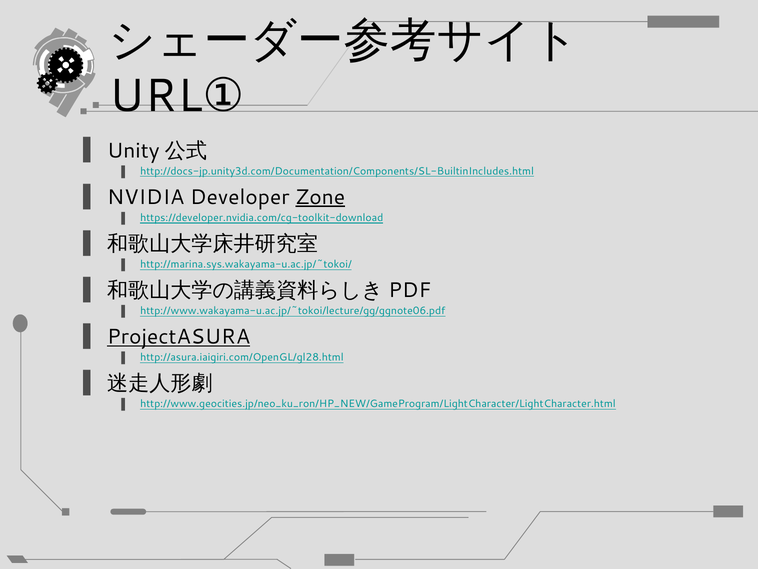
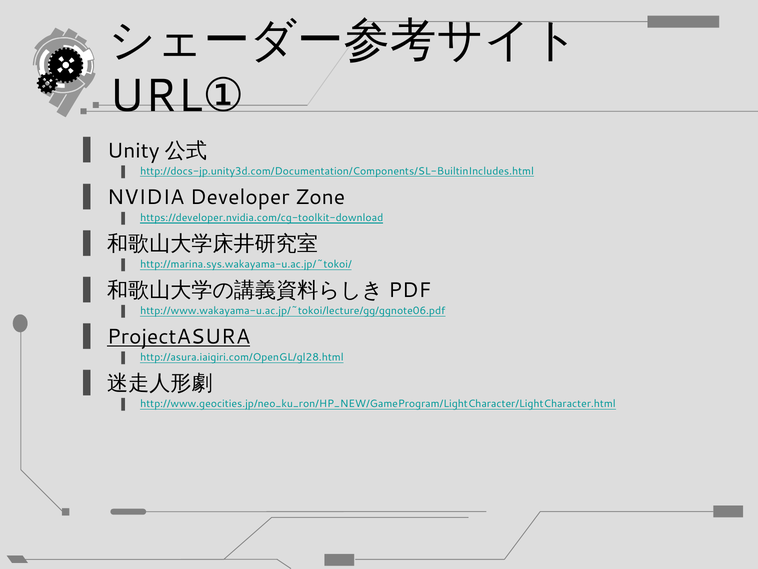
Zone underline: present -> none
